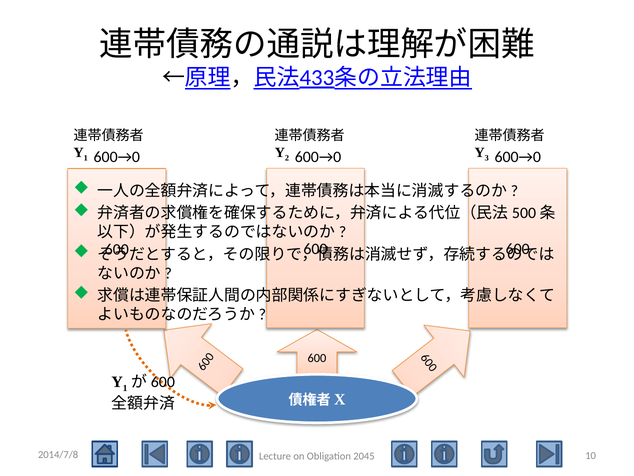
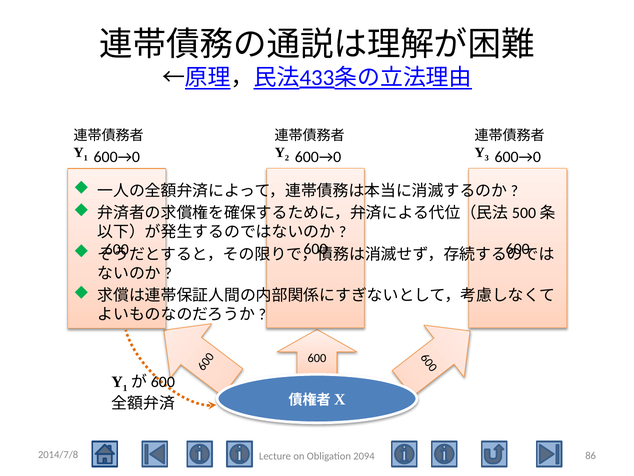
10: 10 -> 86
2045: 2045 -> 2094
